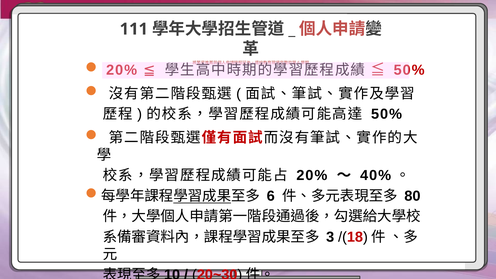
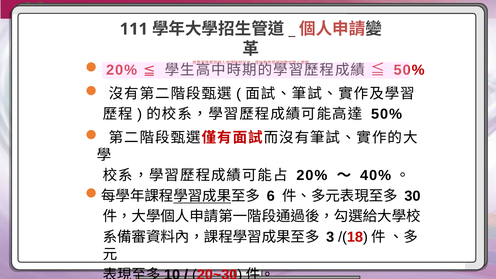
80: 80 -> 30
